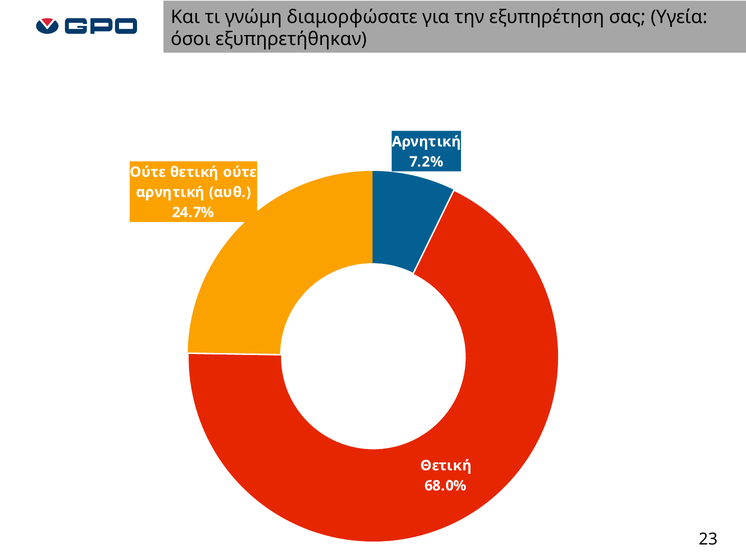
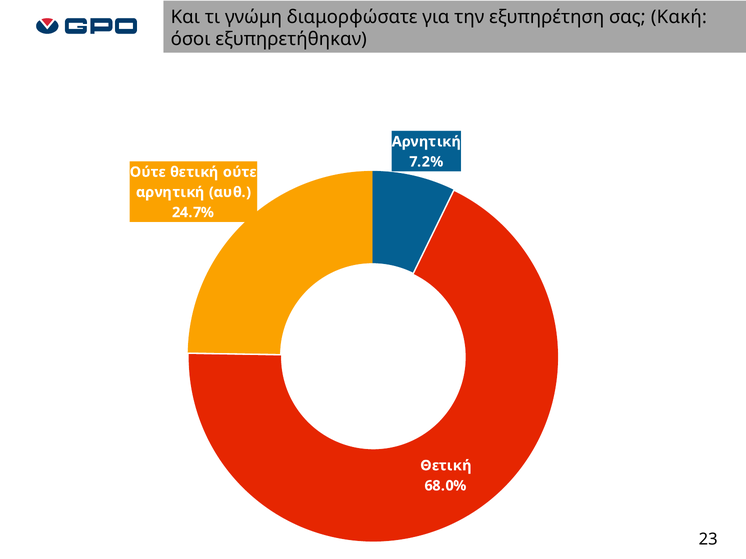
Υγεία: Υγεία -> Κακή
